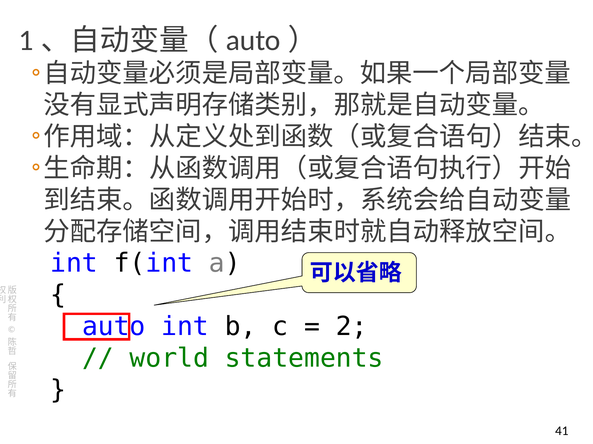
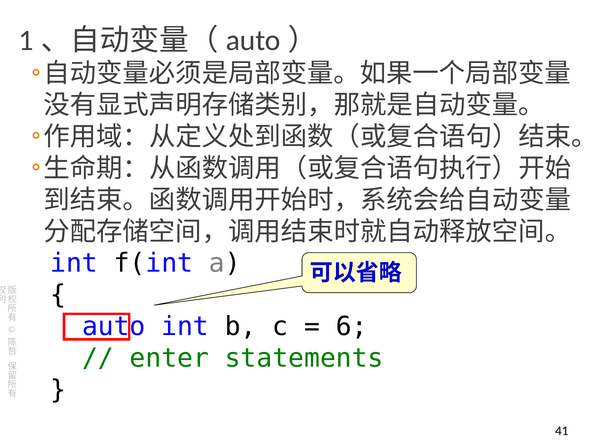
2: 2 -> 6
world: world -> enter
